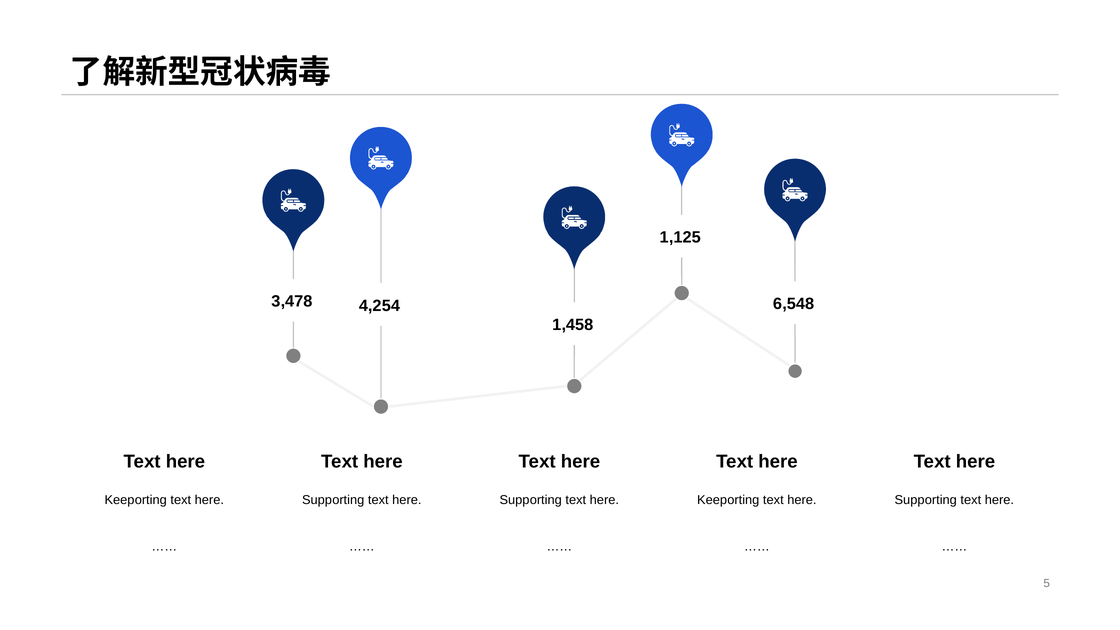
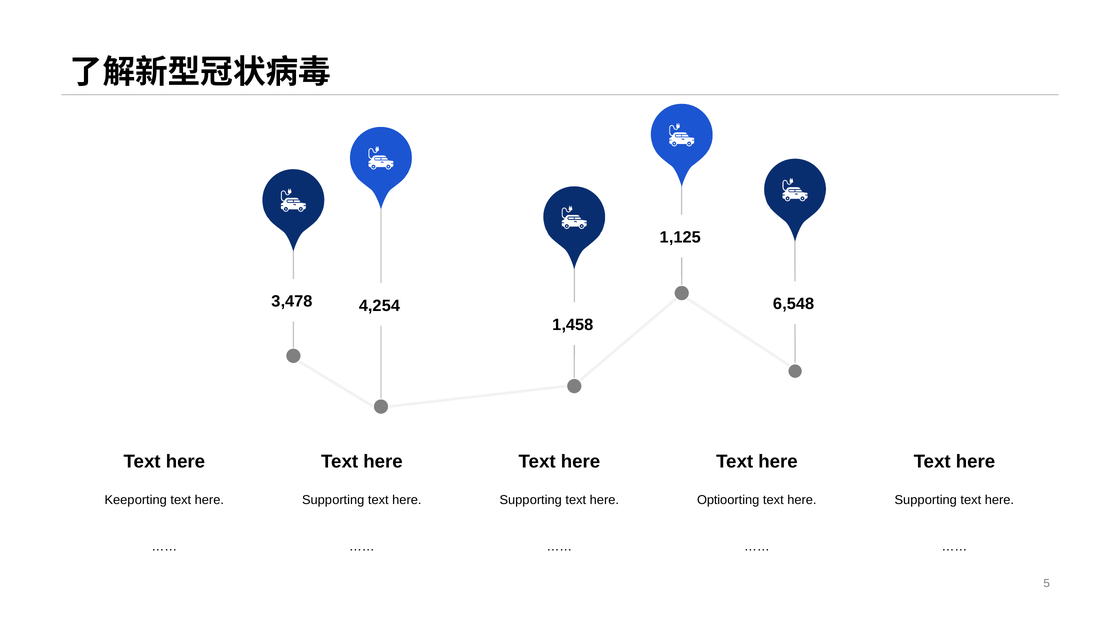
Keep at (712, 500): Keep -> Optio
